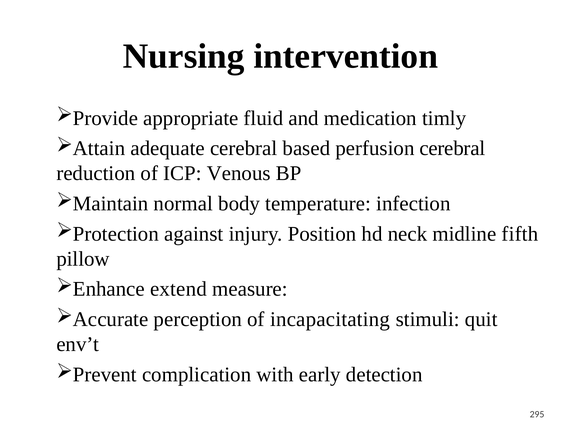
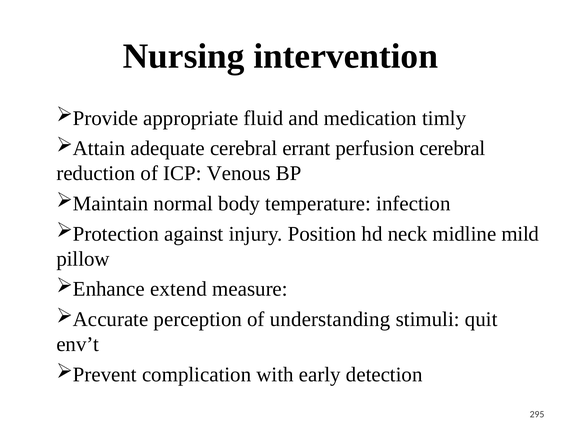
based: based -> errant
fifth: fifth -> mild
incapacitating: incapacitating -> understanding
